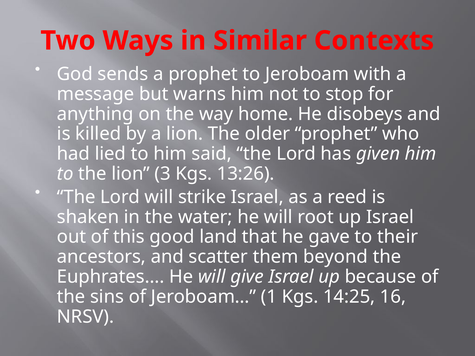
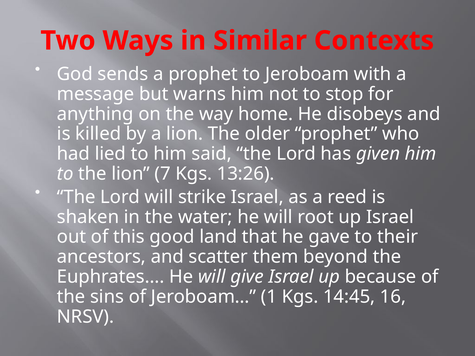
3: 3 -> 7
14:25: 14:25 -> 14:45
